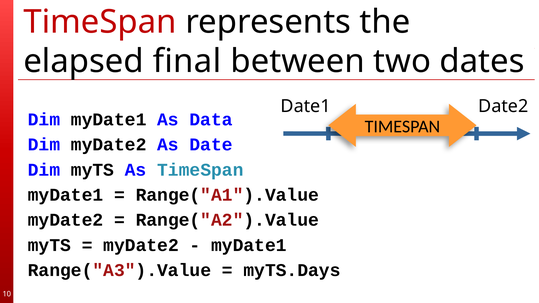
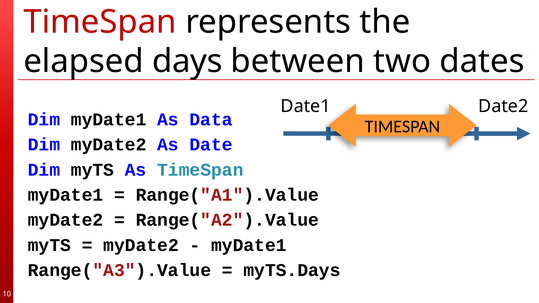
final: final -> days
